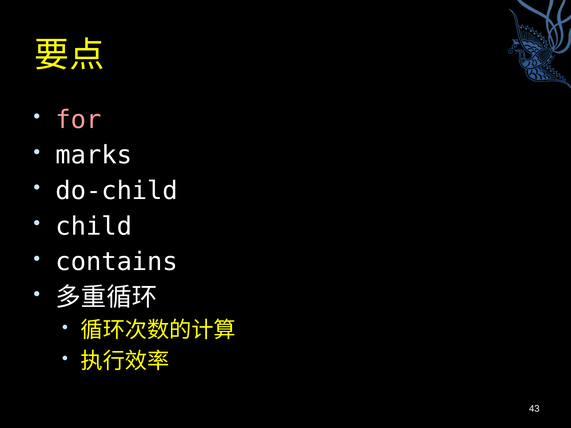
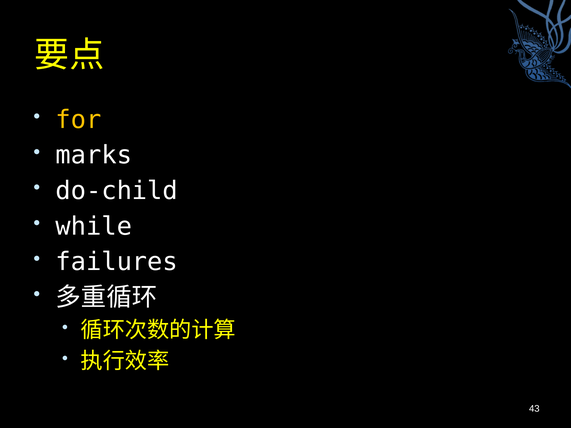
for colour: pink -> yellow
child: child -> while
contains: contains -> failures
